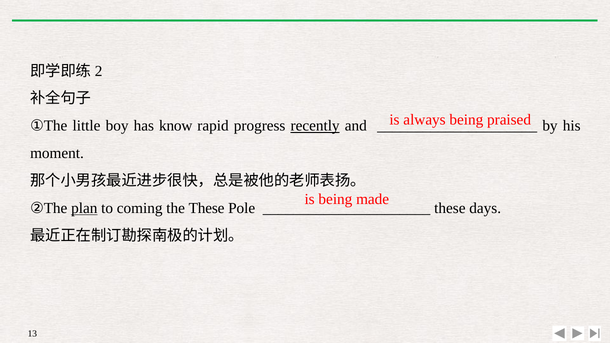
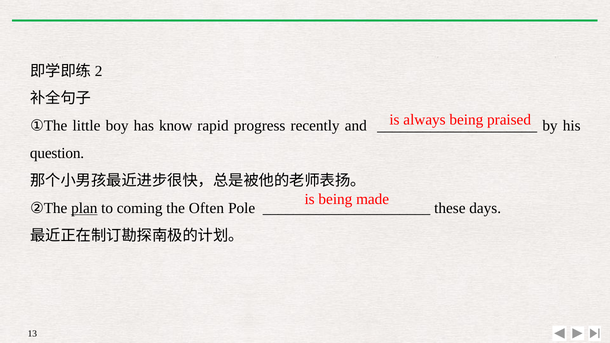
recently underline: present -> none
moment: moment -> question
the These: These -> Often
